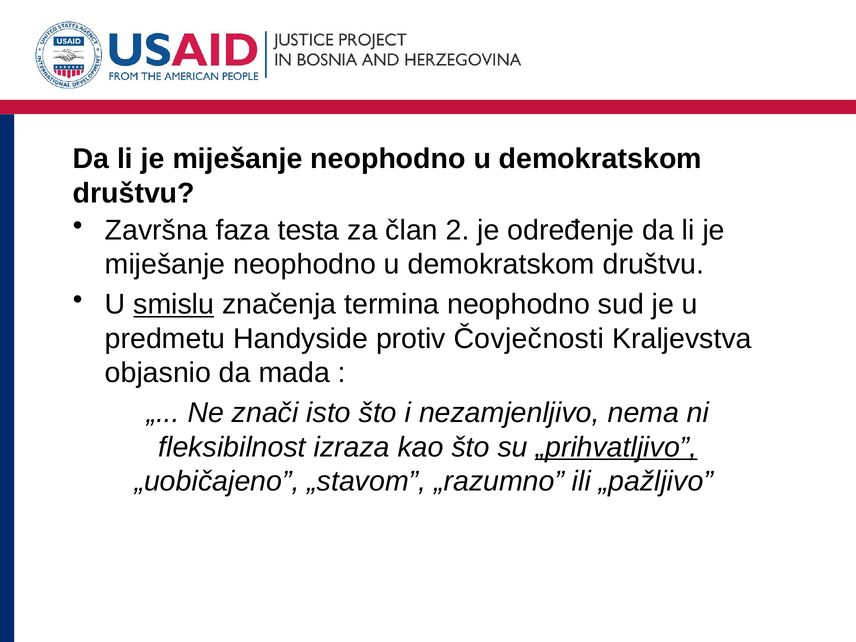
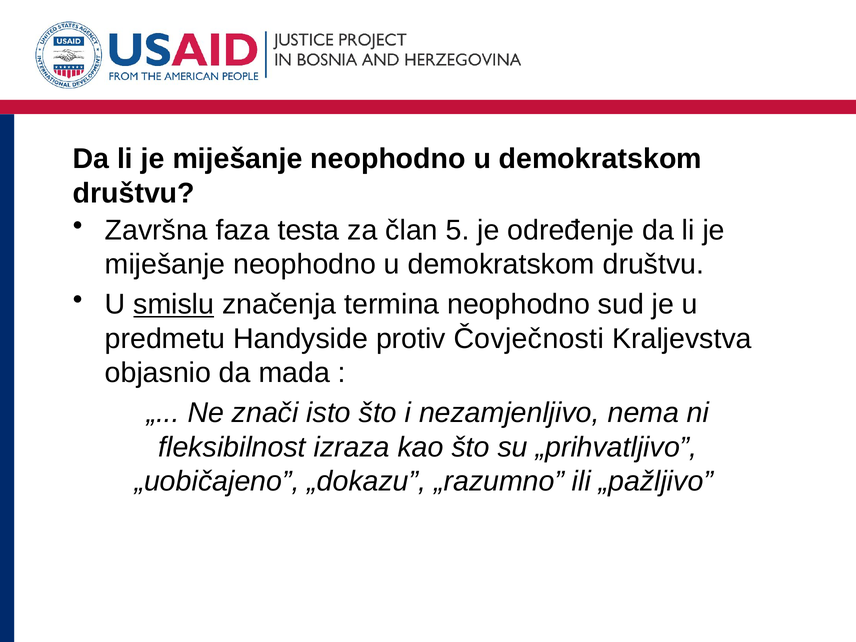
2: 2 -> 5
„prihvatljivo underline: present -> none
„stavom: „stavom -> „dokazu
